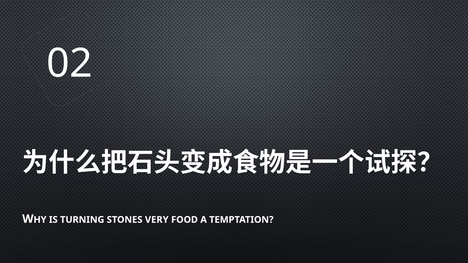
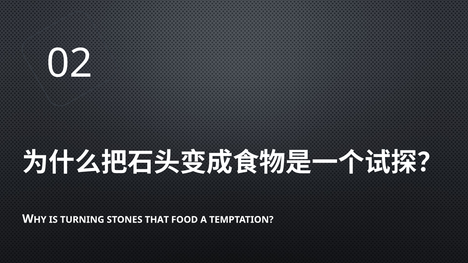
VERY: VERY -> THAT
